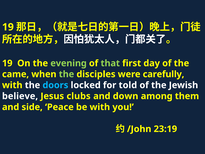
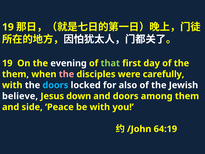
evening colour: light green -> white
came at (16, 74): came -> them
the at (66, 74) colour: light green -> pink
told: told -> also
clubs: clubs -> down
and down: down -> doors
23:19: 23:19 -> 64:19
